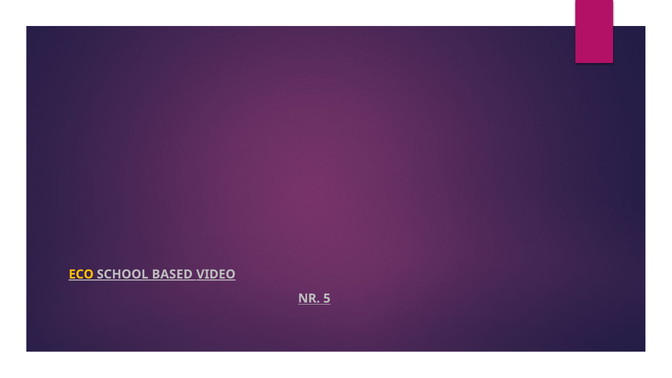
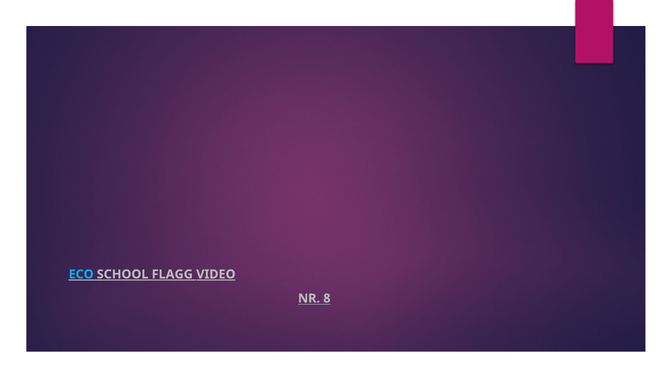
ECO colour: yellow -> light blue
BASED: BASED -> FLAGG
5: 5 -> 8
